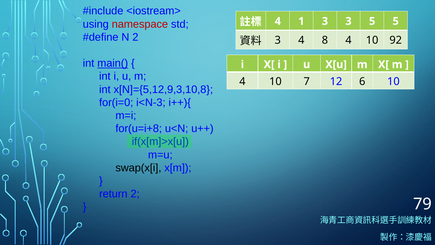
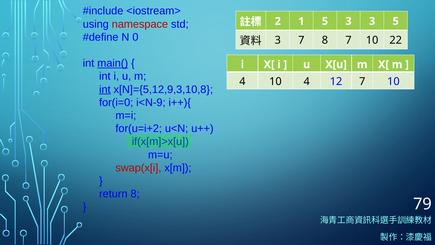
4 at (278, 21): 4 -> 2
1 3: 3 -> 5
3 5: 5 -> 3
N 2: 2 -> 0
3 4: 4 -> 7
8 4: 4 -> 7
92: 92 -> 22
10 7: 7 -> 4
12 6: 6 -> 7
int at (105, 89) underline: none -> present
i<N-3: i<N-3 -> i<N-9
for(u=i+8: for(u=i+8 -> for(u=i+2
swap(x[i colour: black -> red
return 2: 2 -> 8
